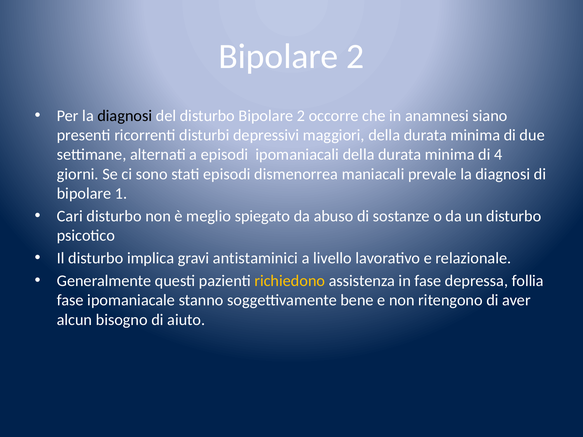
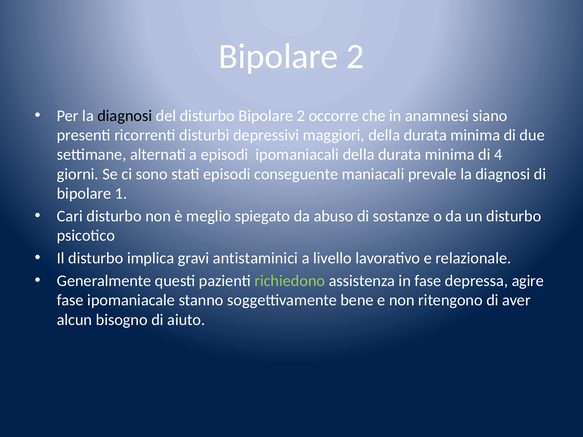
dismenorrea: dismenorrea -> conseguente
richiedono colour: yellow -> light green
follia: follia -> agire
